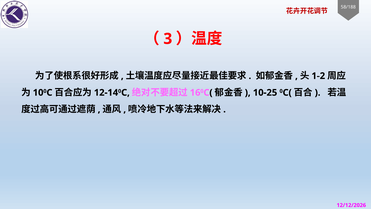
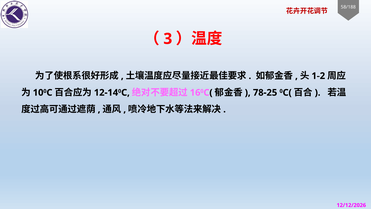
10-25: 10-25 -> 78-25
